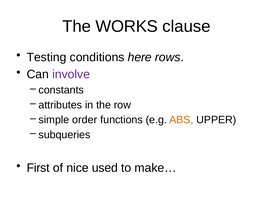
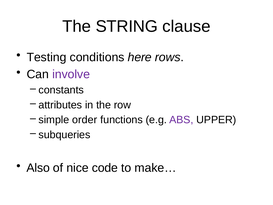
WORKS: WORKS -> STRING
ABS colour: orange -> purple
First: First -> Also
used: used -> code
